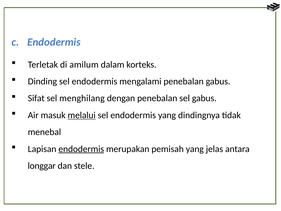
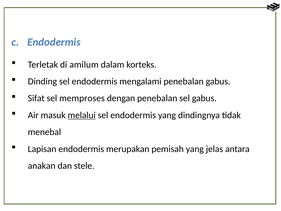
menghilang: menghilang -> memproses
endodermis at (81, 149) underline: present -> none
longgar: longgar -> anakan
